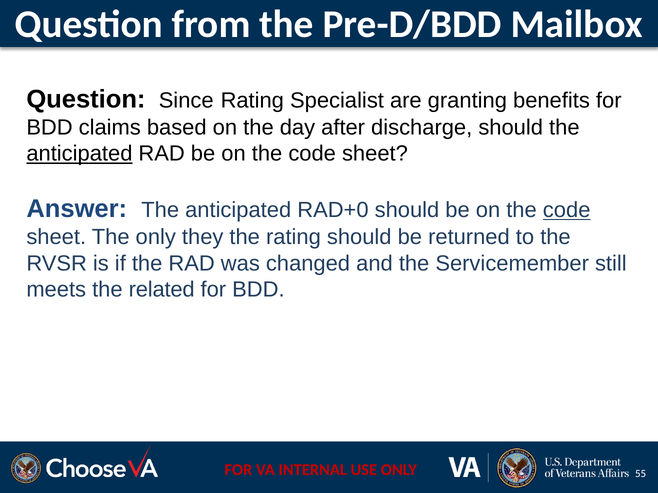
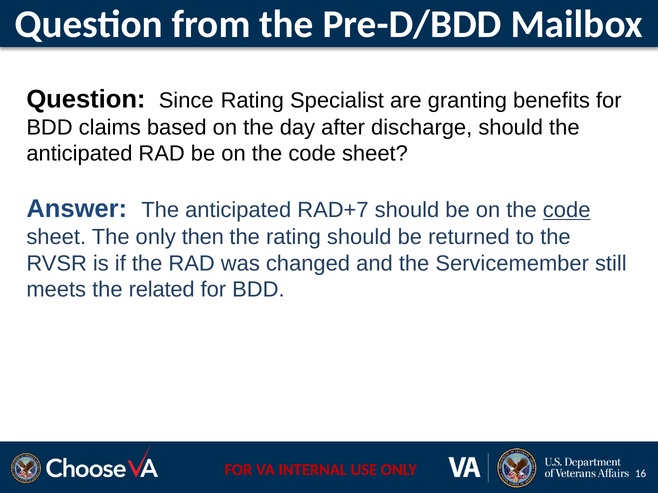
anticipated at (79, 154) underline: present -> none
RAD+0: RAD+0 -> RAD+7
they: they -> then
55: 55 -> 16
